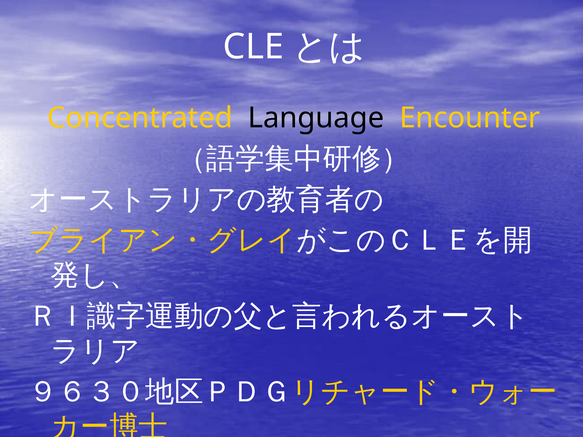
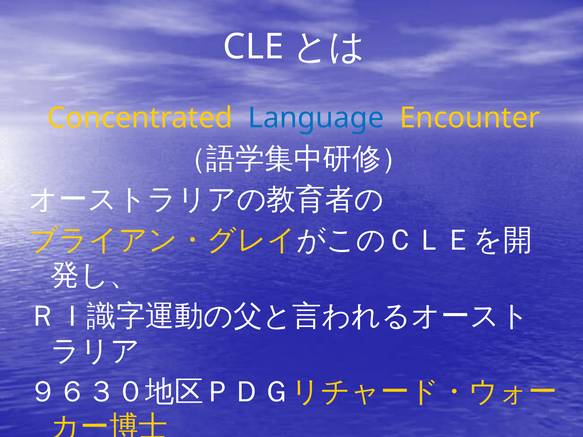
Language colour: black -> blue
